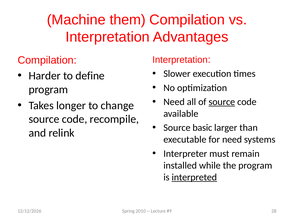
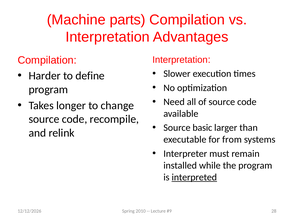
them: them -> parts
source at (222, 102) underline: present -> none
for need: need -> from
